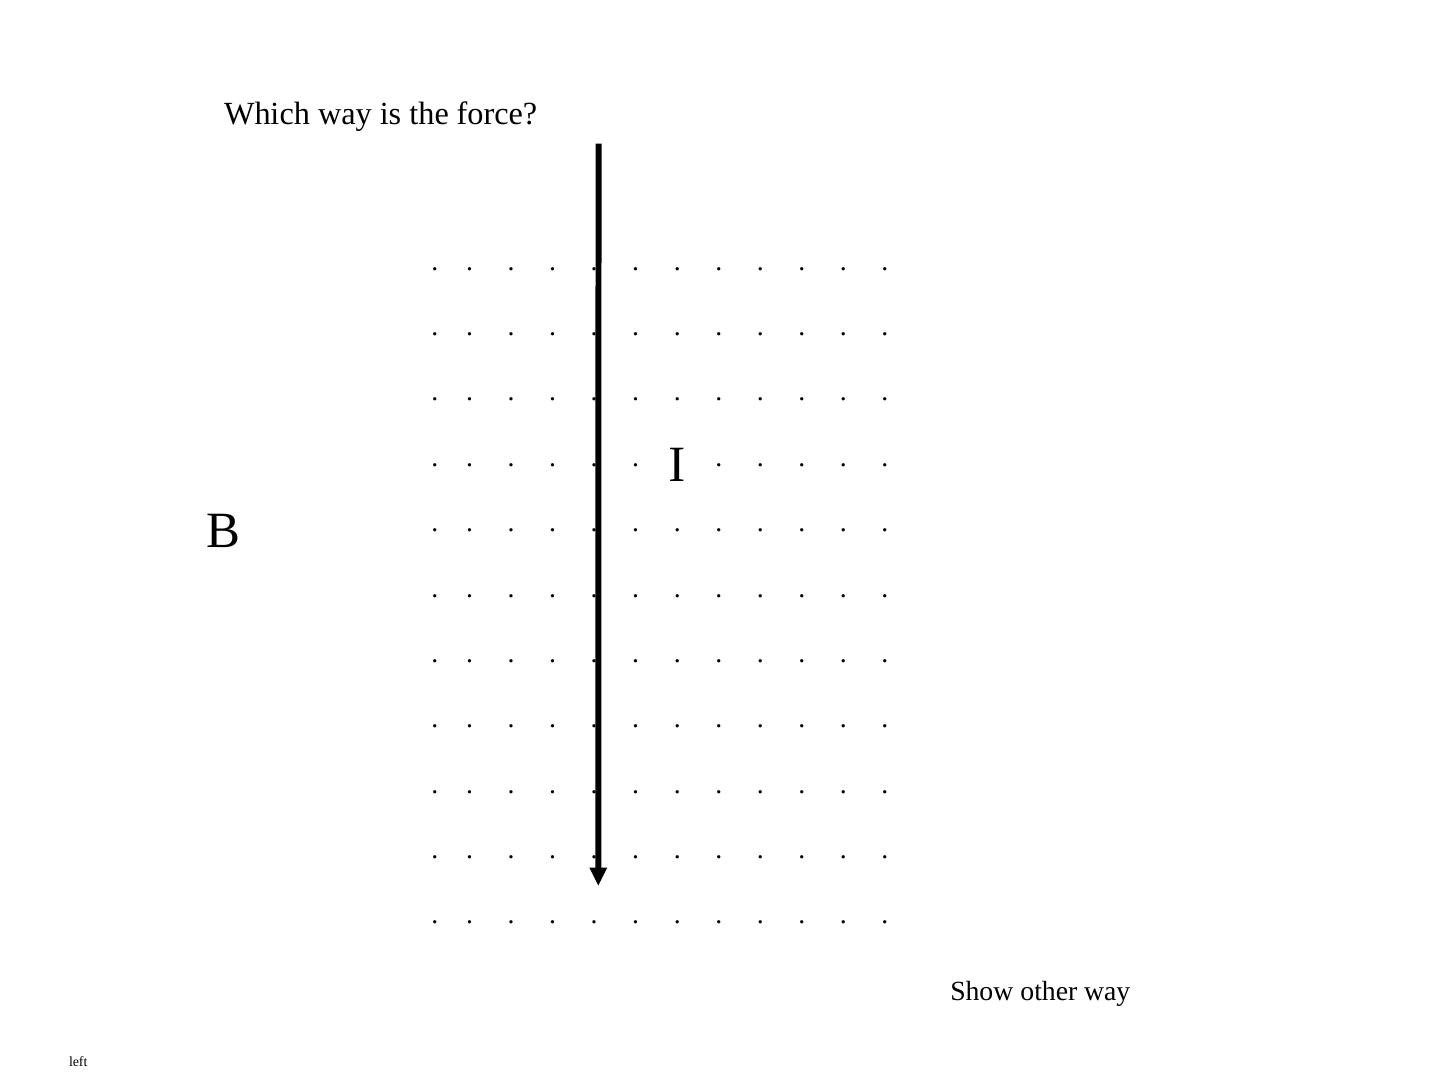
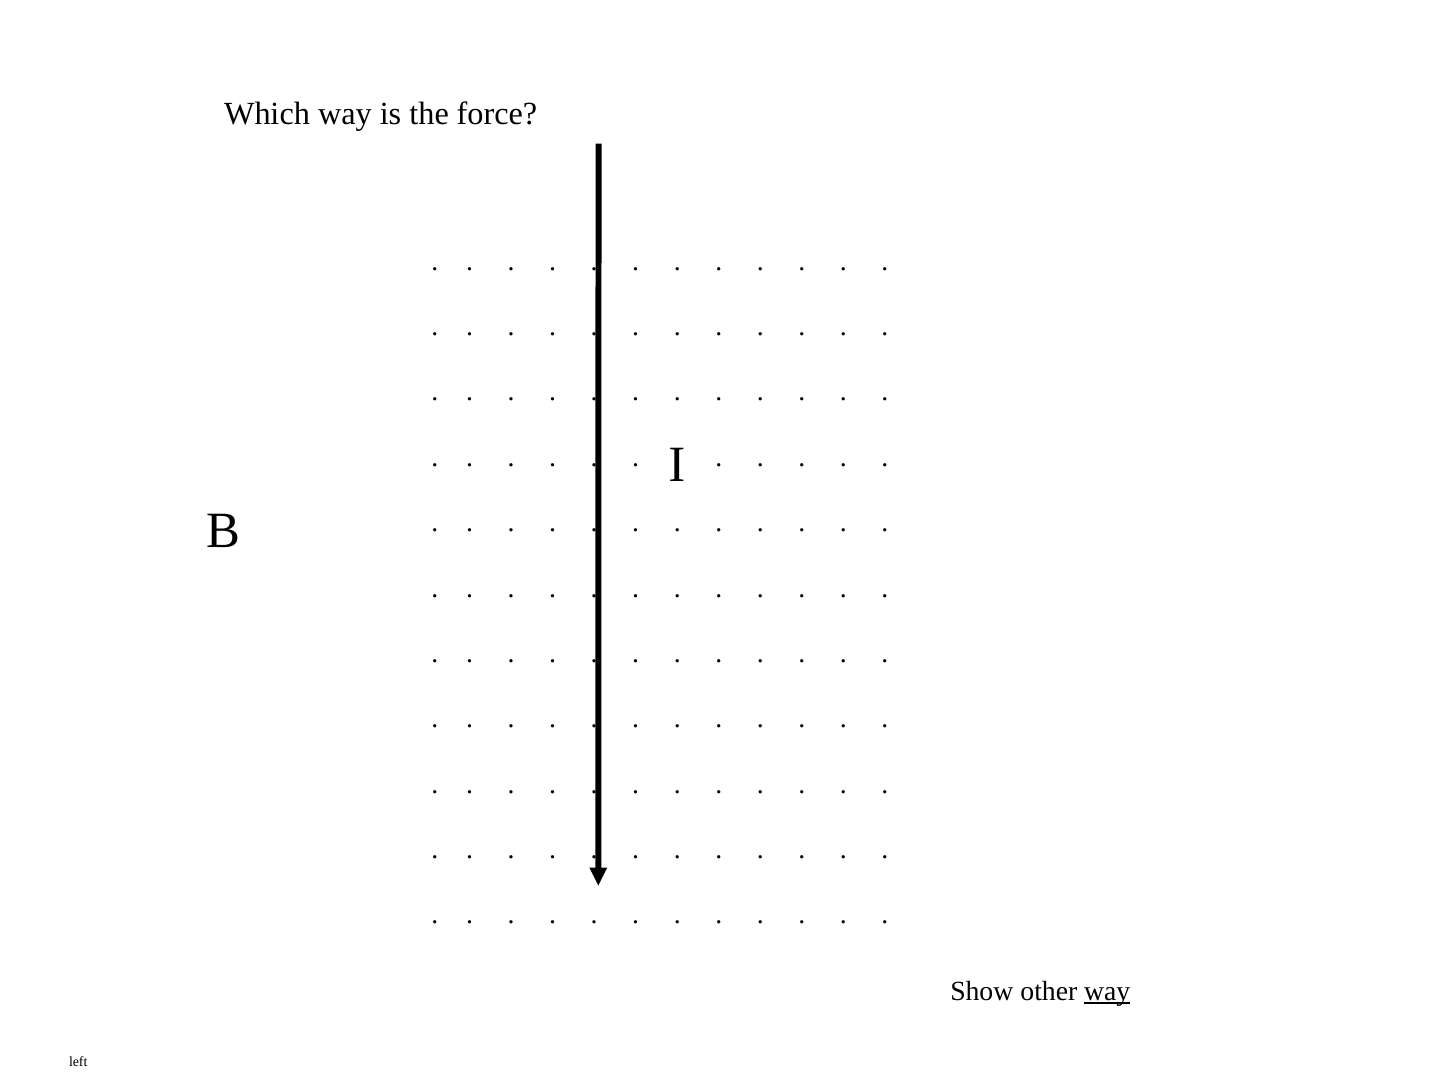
way at (1107, 991) underline: none -> present
